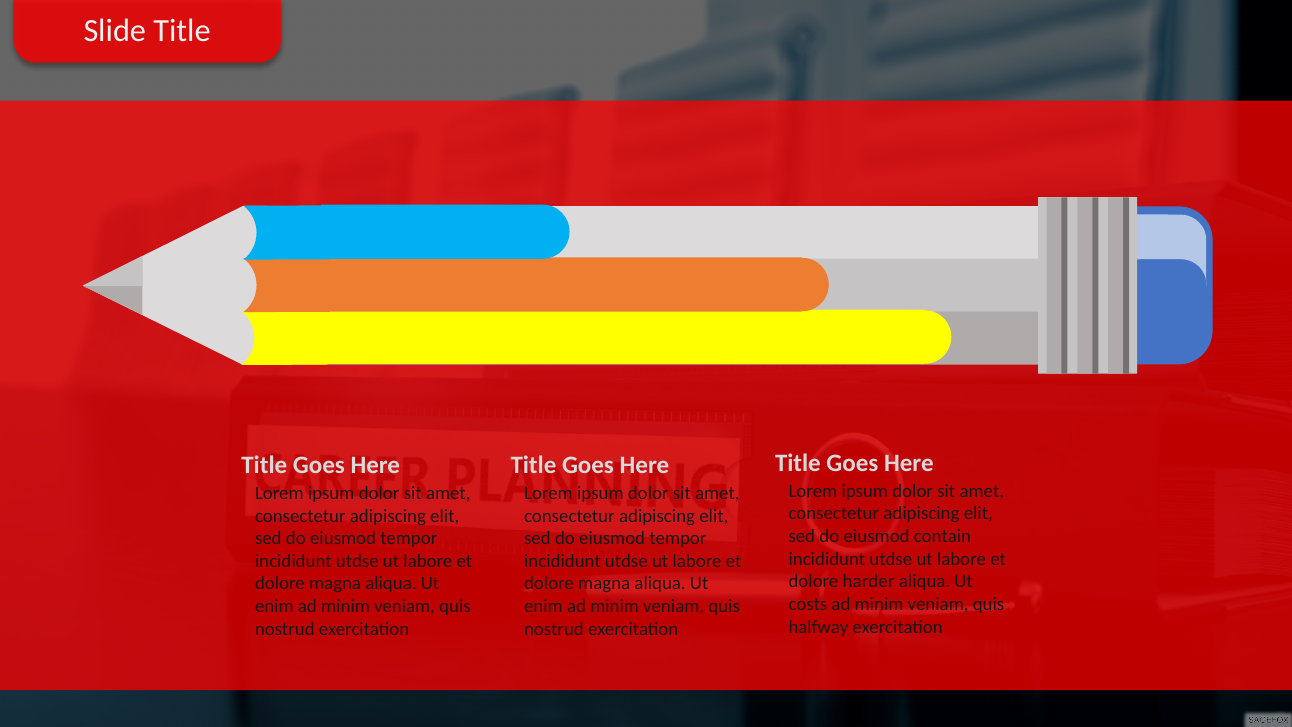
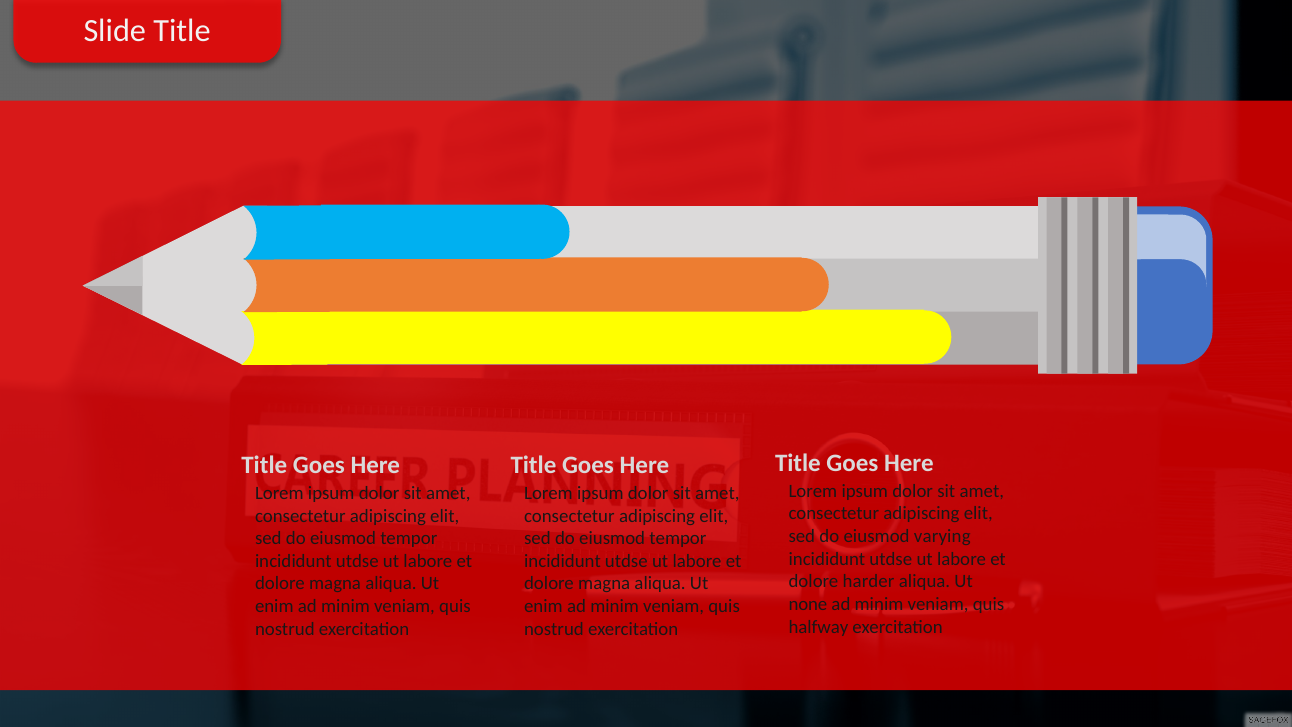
contain: contain -> varying
costs: costs -> none
